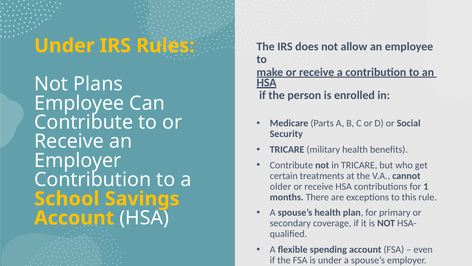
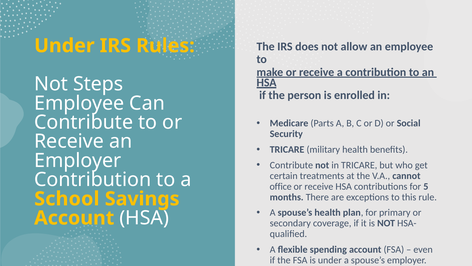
Plans: Plans -> Steps
older: older -> office
1: 1 -> 5
